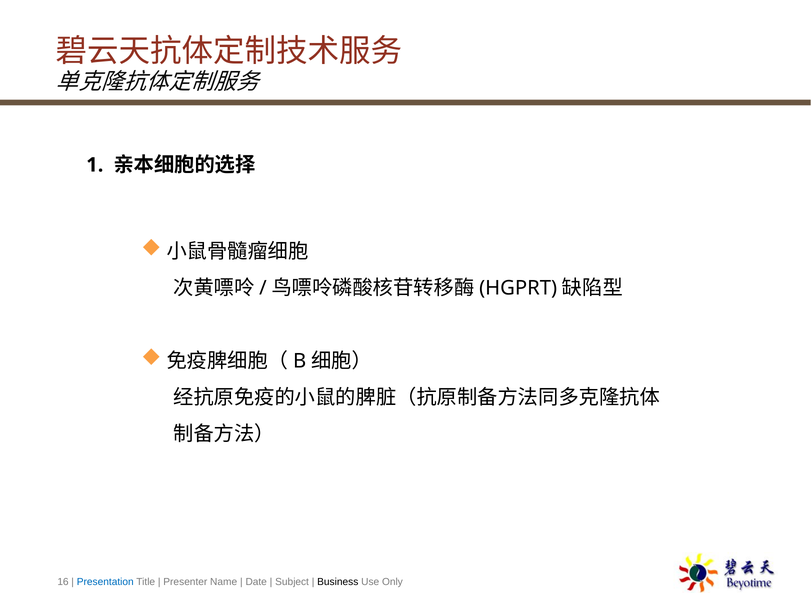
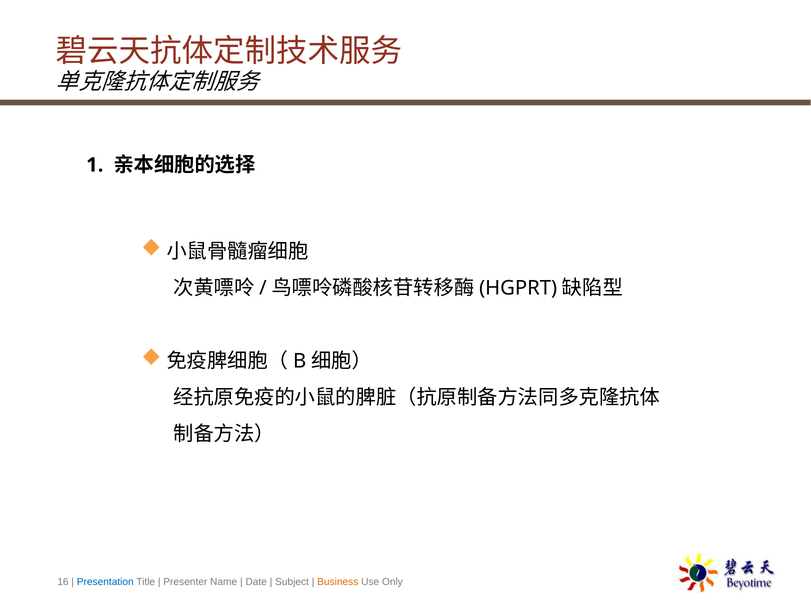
Business colour: black -> orange
